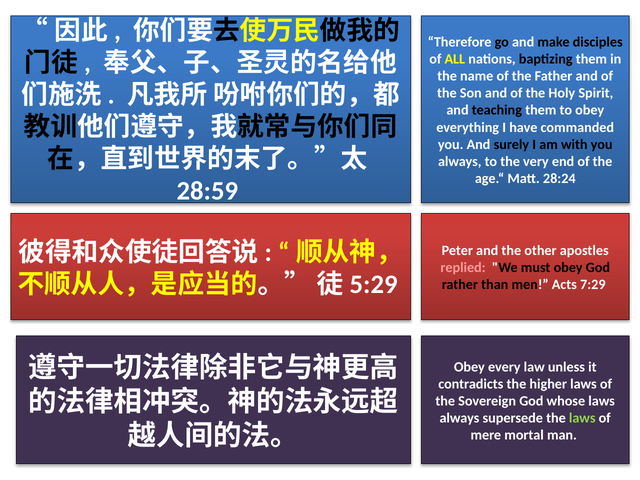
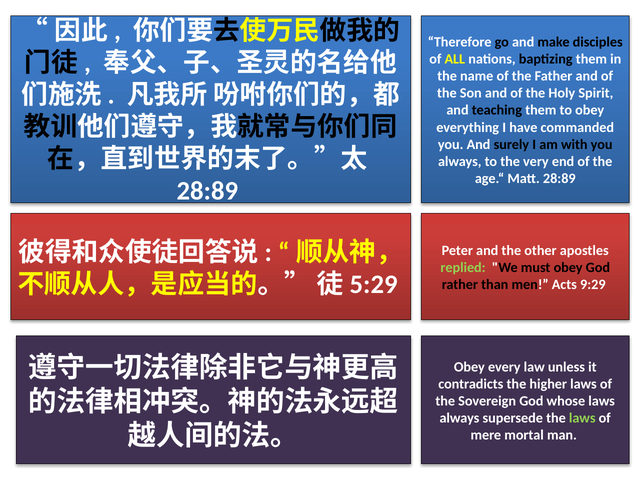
Matt 28:24: 28:24 -> 28:89
28:59 at (208, 191): 28:59 -> 28:89
replied colour: pink -> light green
7:29: 7:29 -> 9:29
